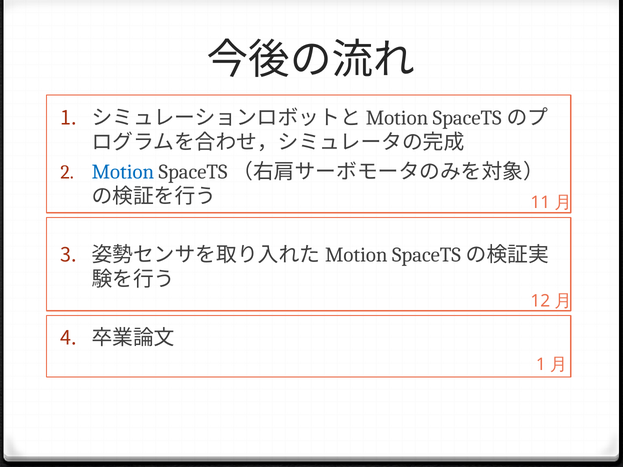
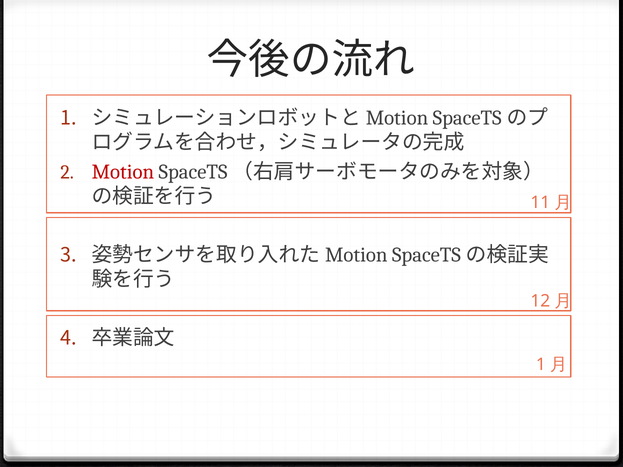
Motion colour: blue -> red
